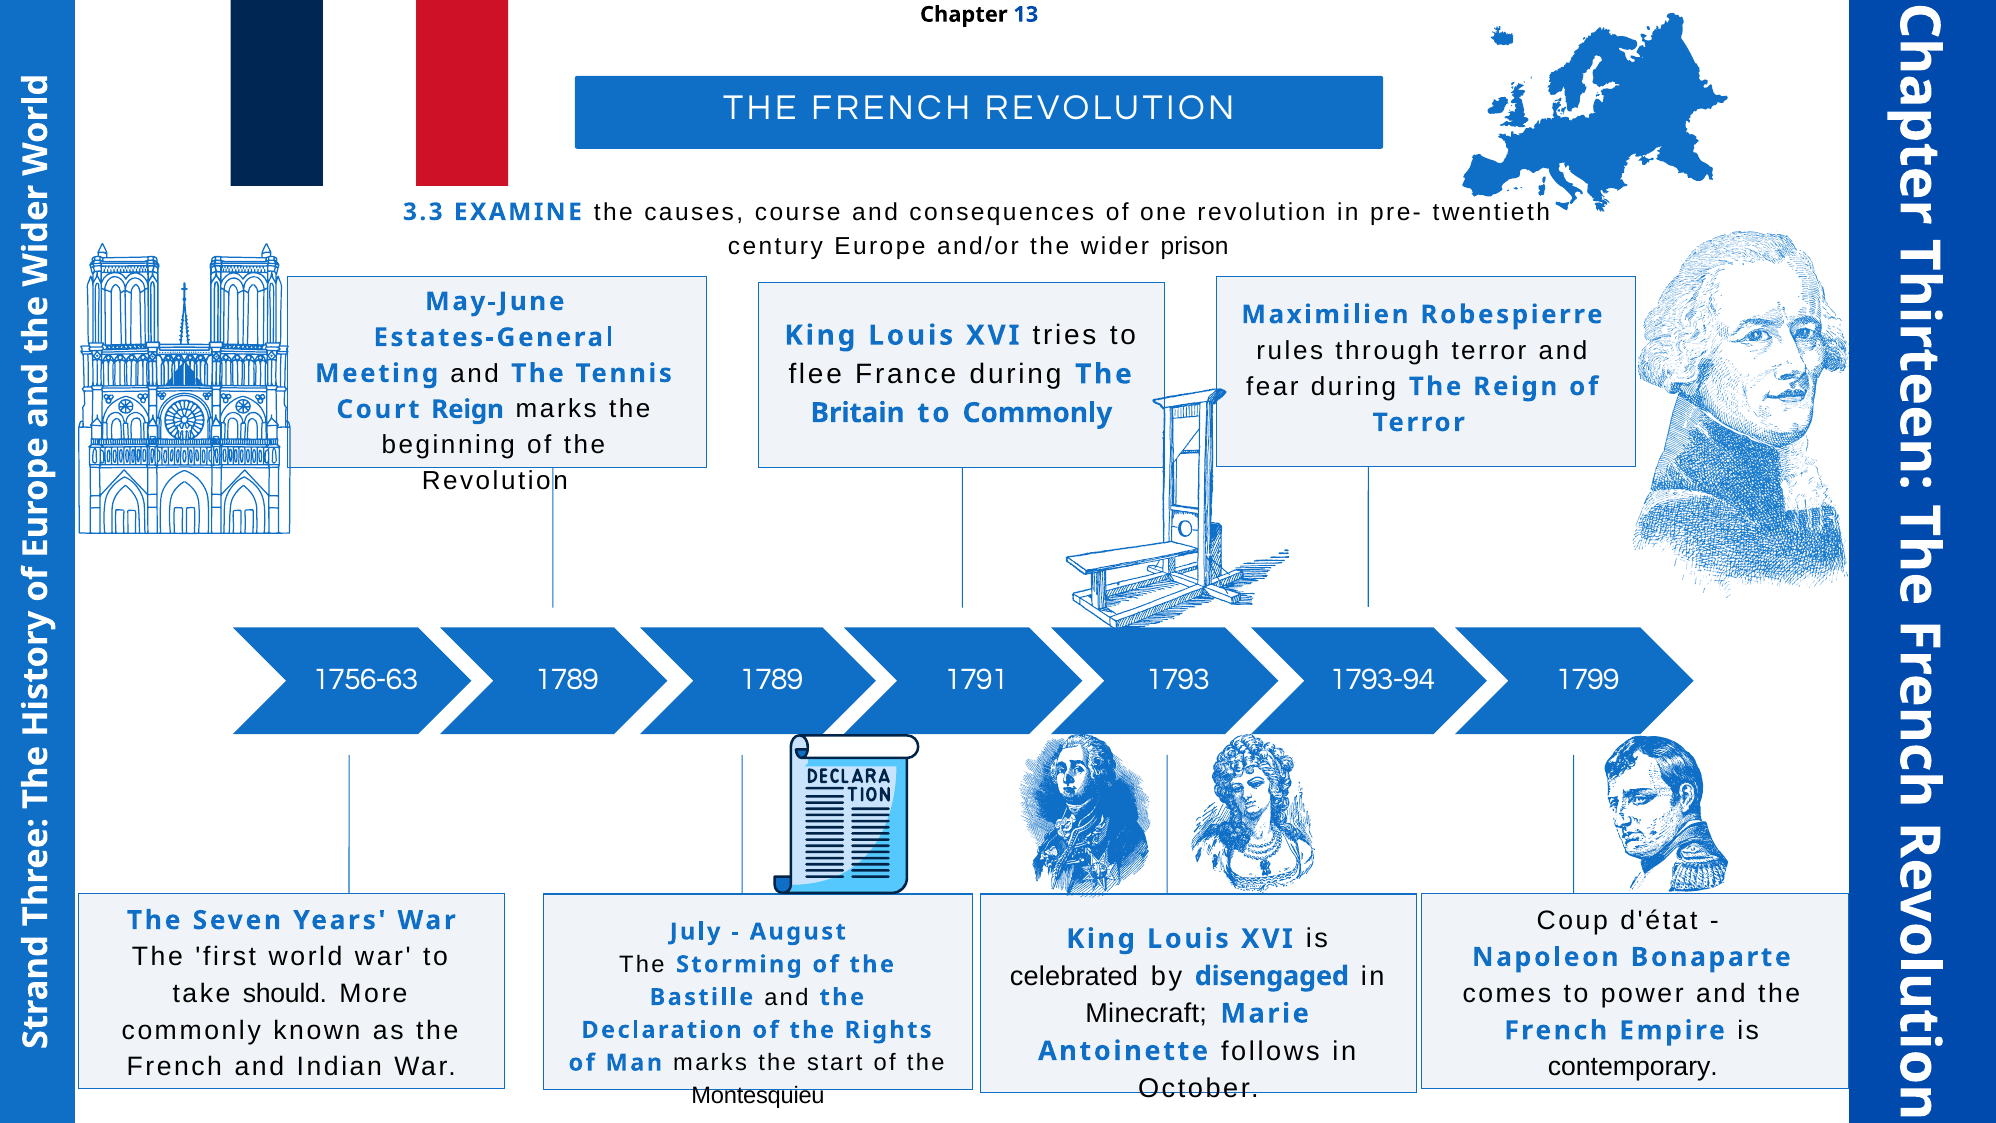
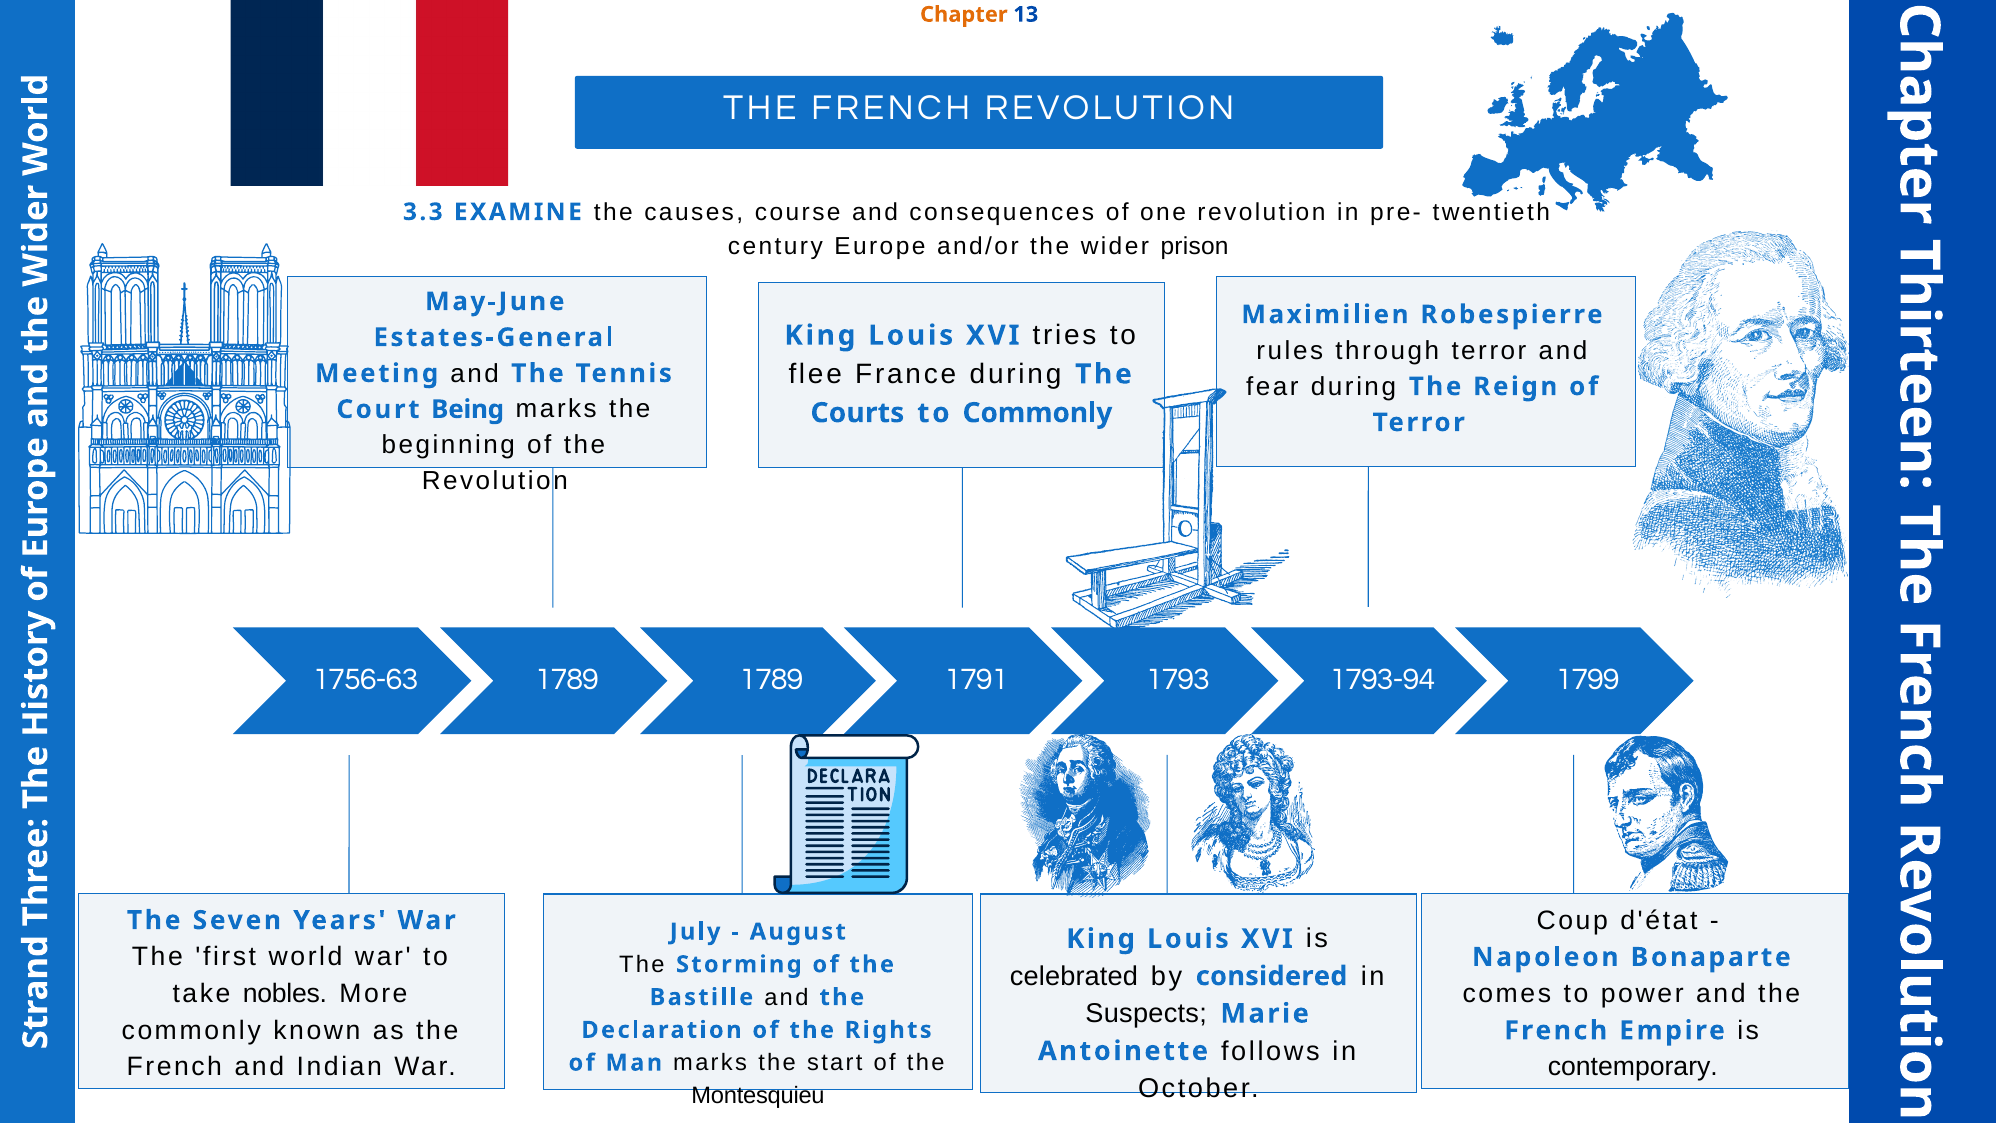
Chapter colour: black -> orange
Court Reign: Reign -> Being
Britain: Britain -> Courts
disengaged: disengaged -> considered
should: should -> nobles
Minecraft: Minecraft -> Suspects
